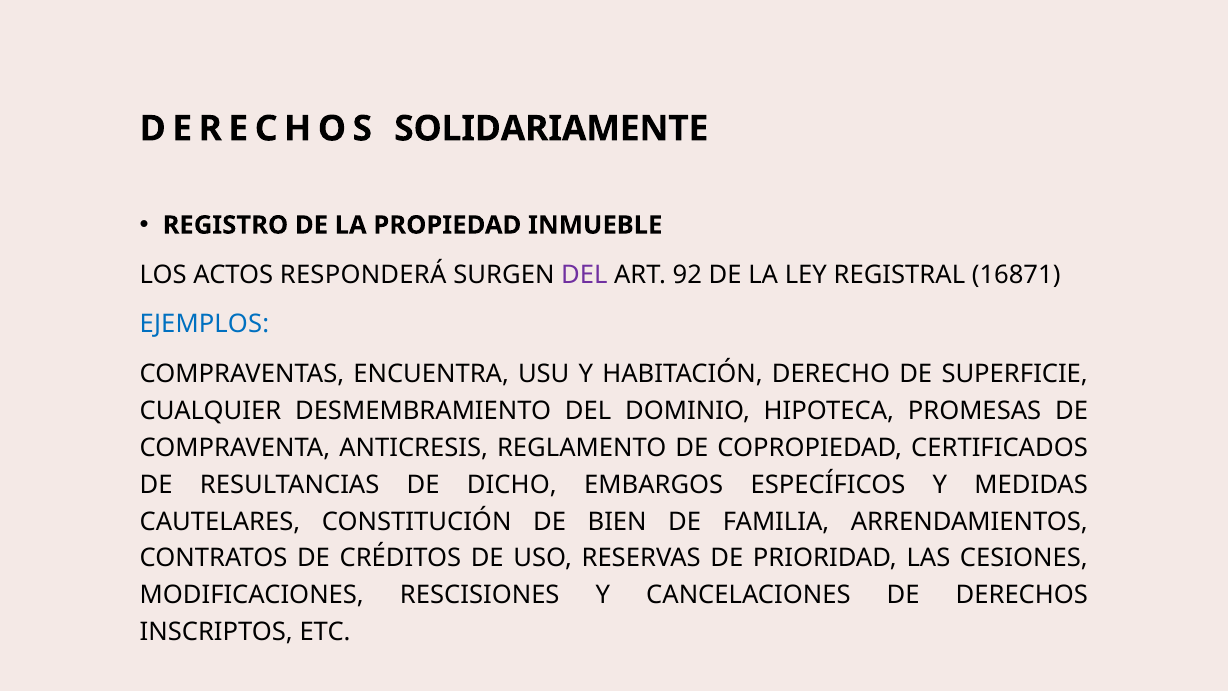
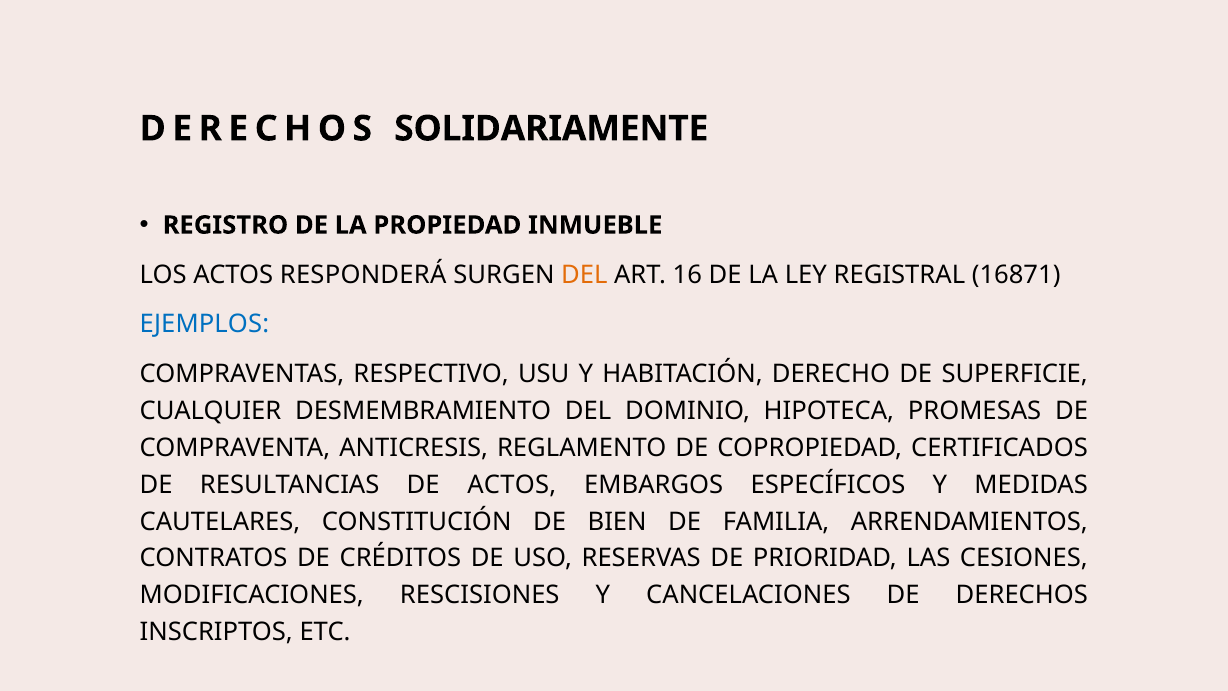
DEL at (584, 275) colour: purple -> orange
92: 92 -> 16
ENCUENTRA: ENCUENTRA -> RESPECTIVO
DE DICHO: DICHO -> ACTOS
